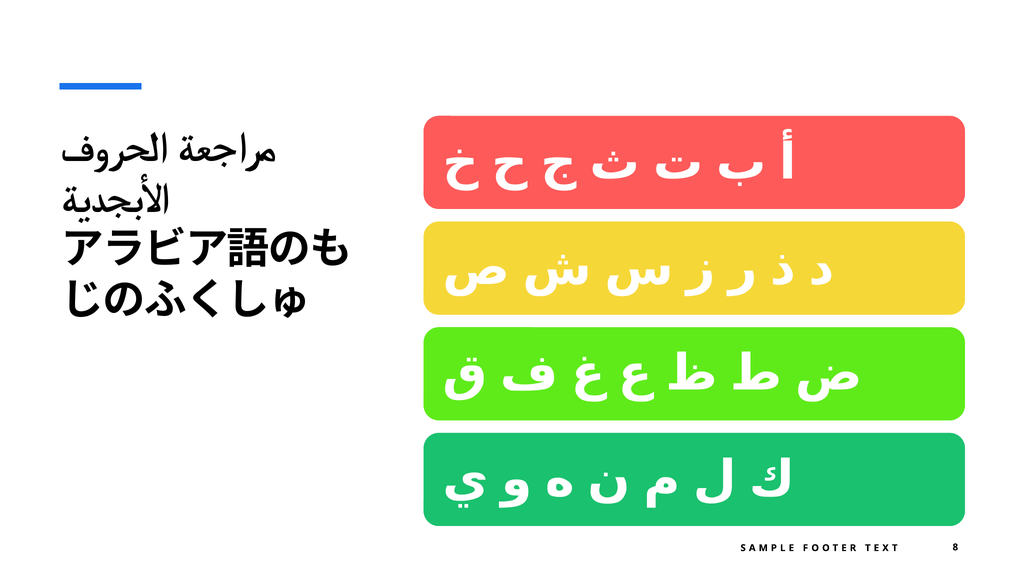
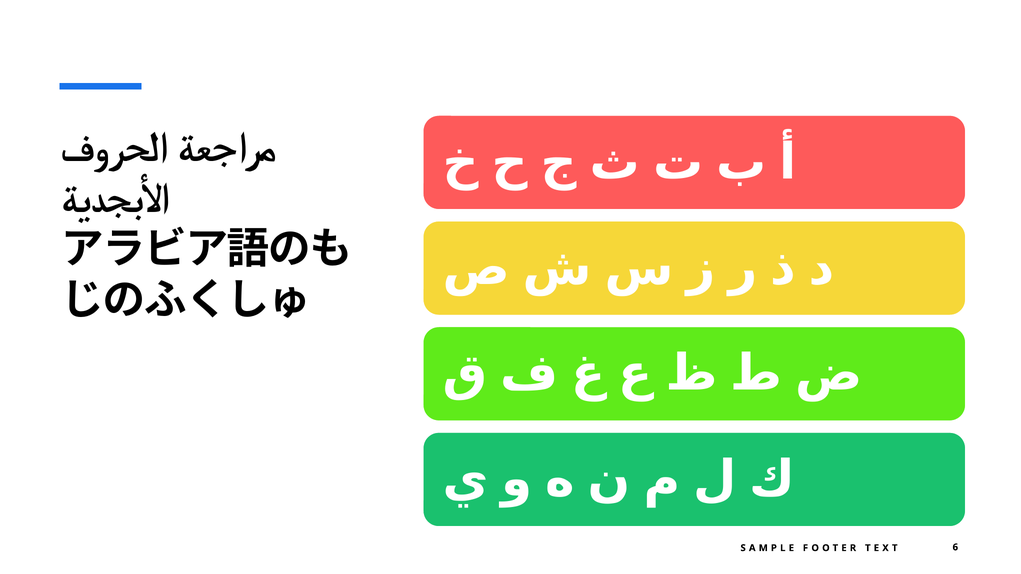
8: 8 -> 6
